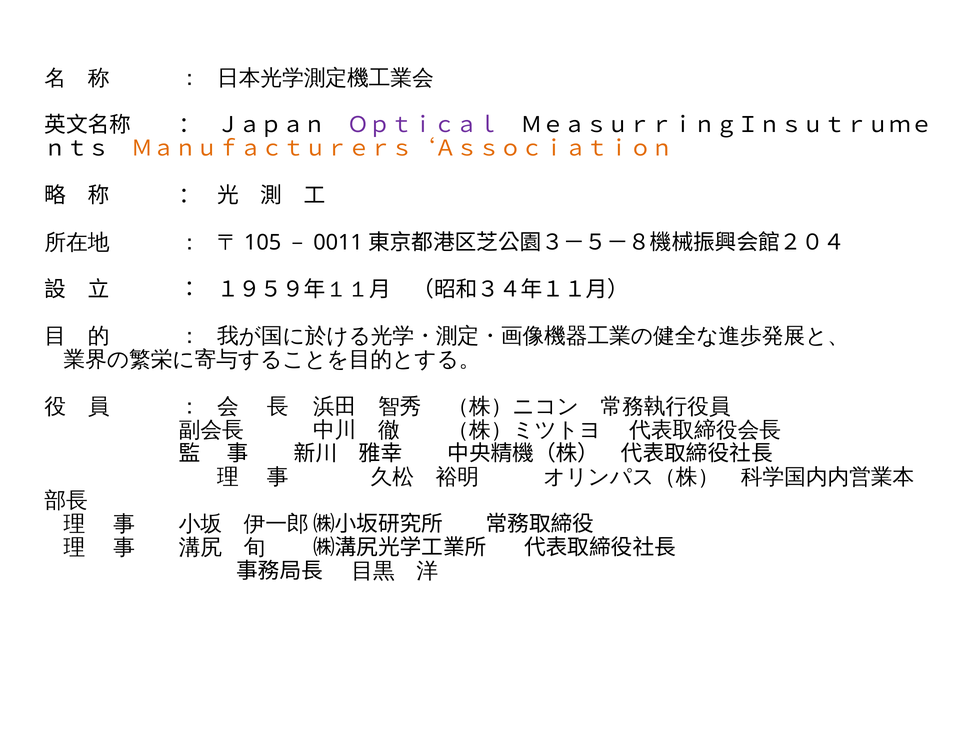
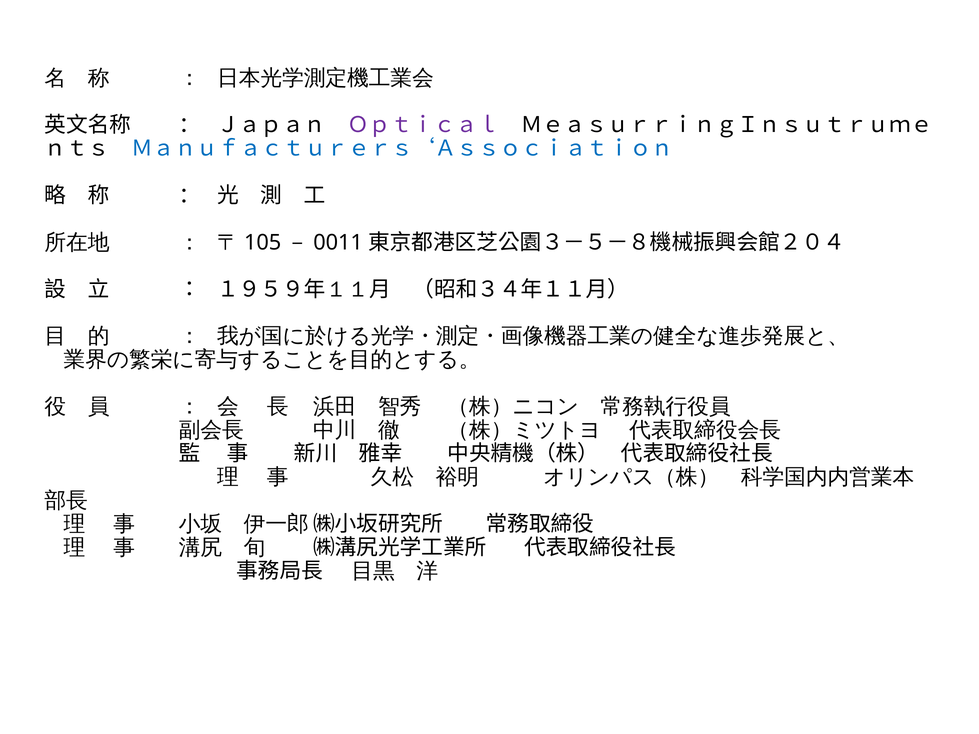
Ｍａｎｕｆａｃｔｕｒｅｒｓ‘Ａｓｓｏｃｉａｔｉｏｎ colour: orange -> blue
